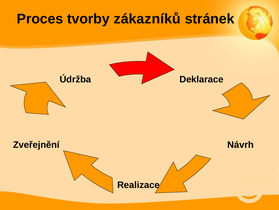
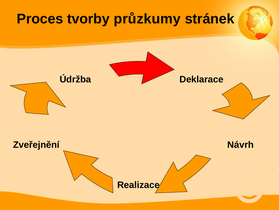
zákazníků: zákazníků -> průzkumy
